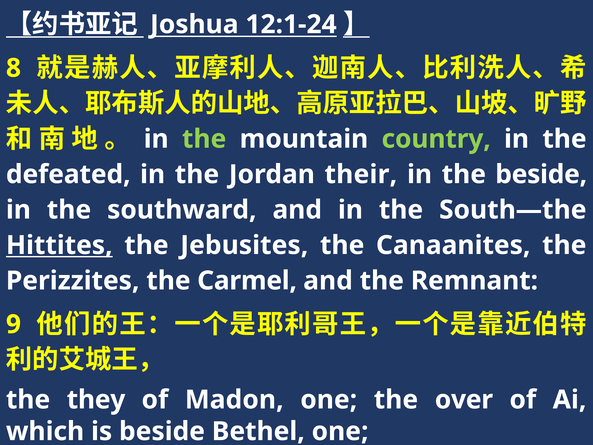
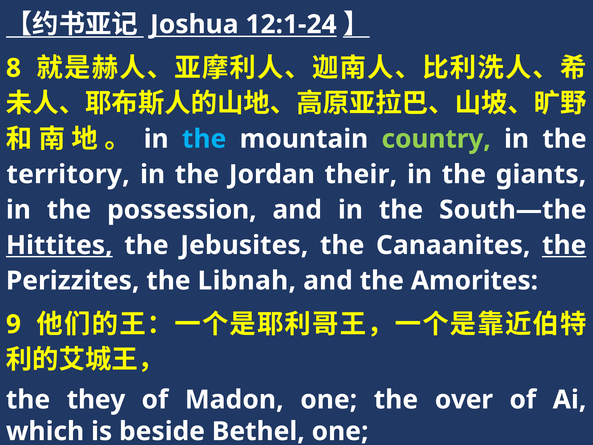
the at (204, 139) colour: light green -> light blue
defeated: defeated -> territory
the beside: beside -> giants
southward: southward -> possession
the at (564, 245) underline: none -> present
Carmel: Carmel -> Libnah
Remnant: Remnant -> Amorites
